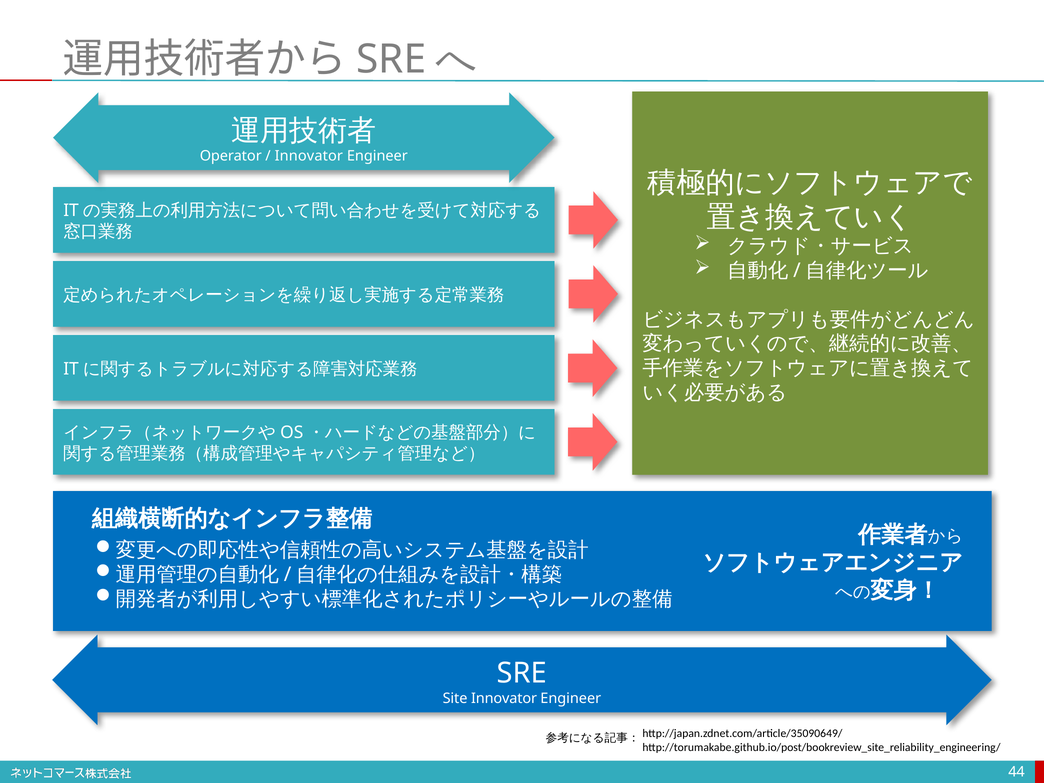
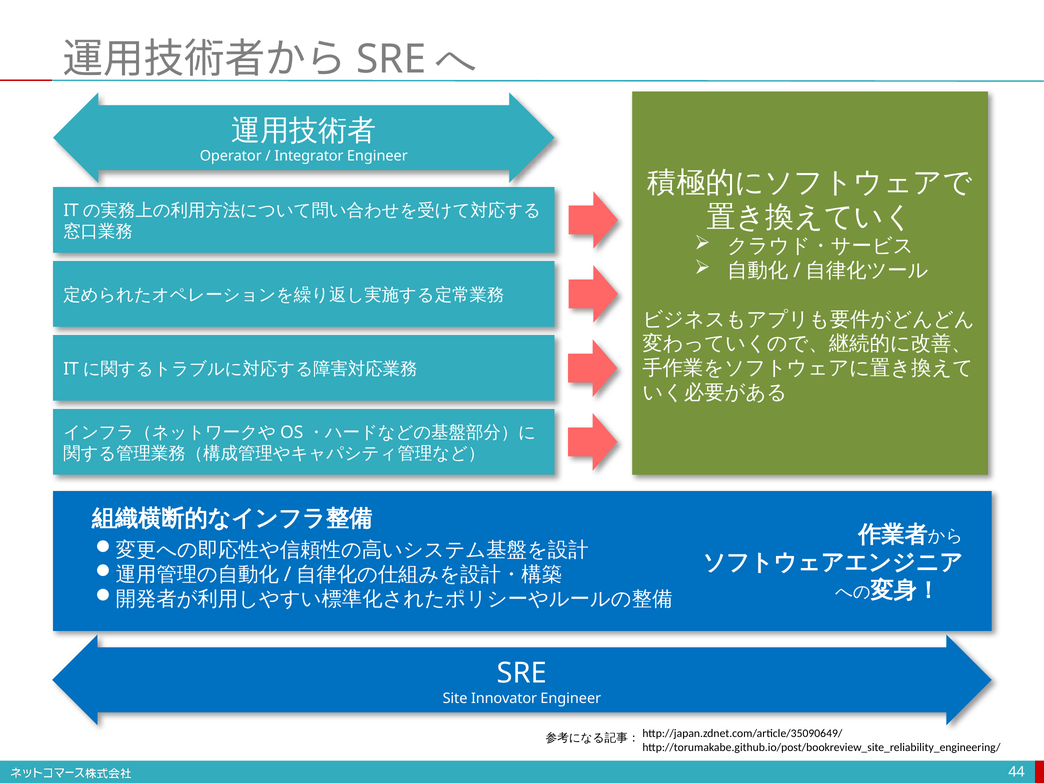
Innovator at (309, 156): Innovator -> Integrator
